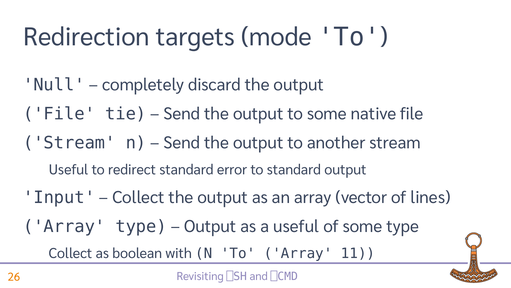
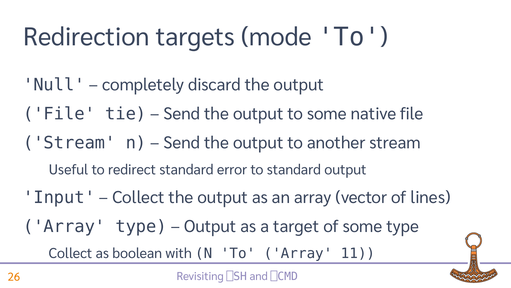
a useful: useful -> target
